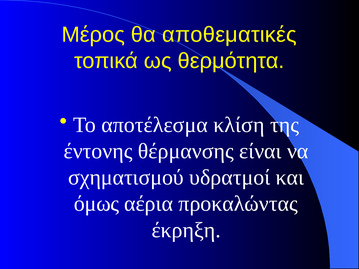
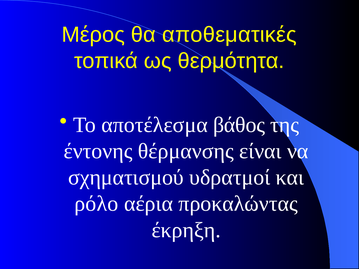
κλίση: κλίση -> βάθος
όμως: όμως -> ρόλο
